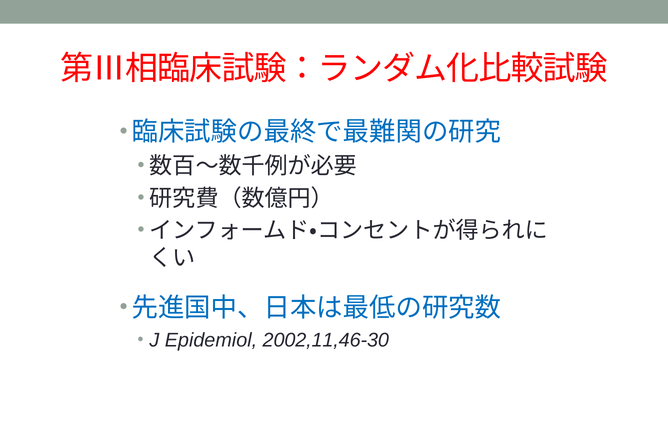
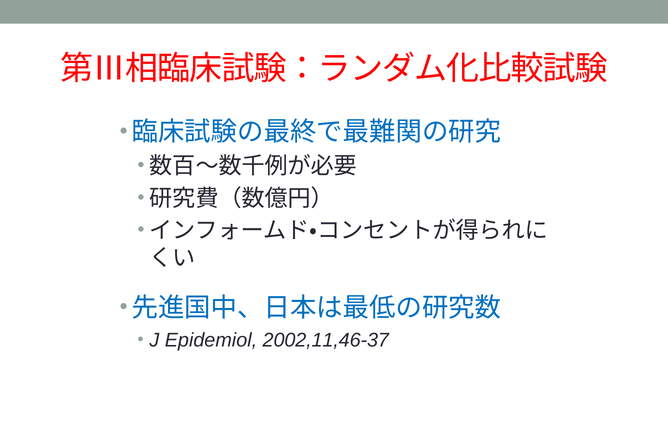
2002,11,46-30: 2002,11,46-30 -> 2002,11,46-37
